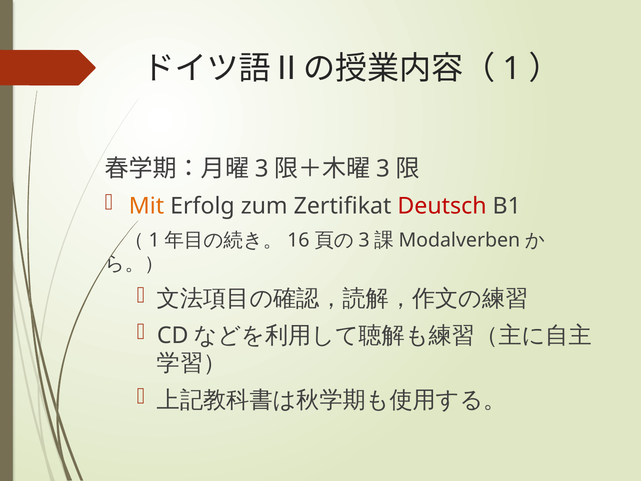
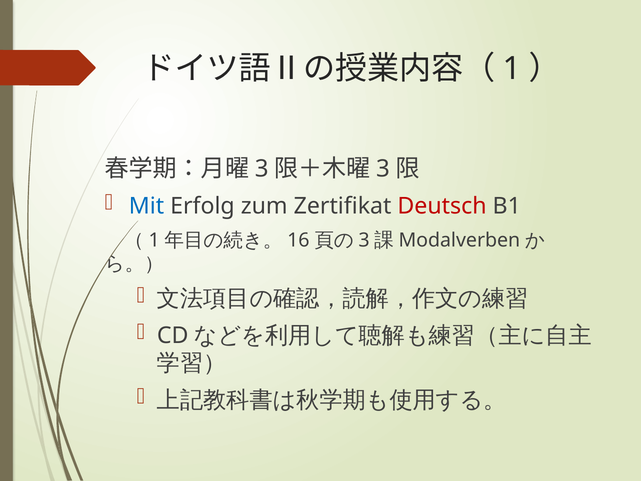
Mit colour: orange -> blue
